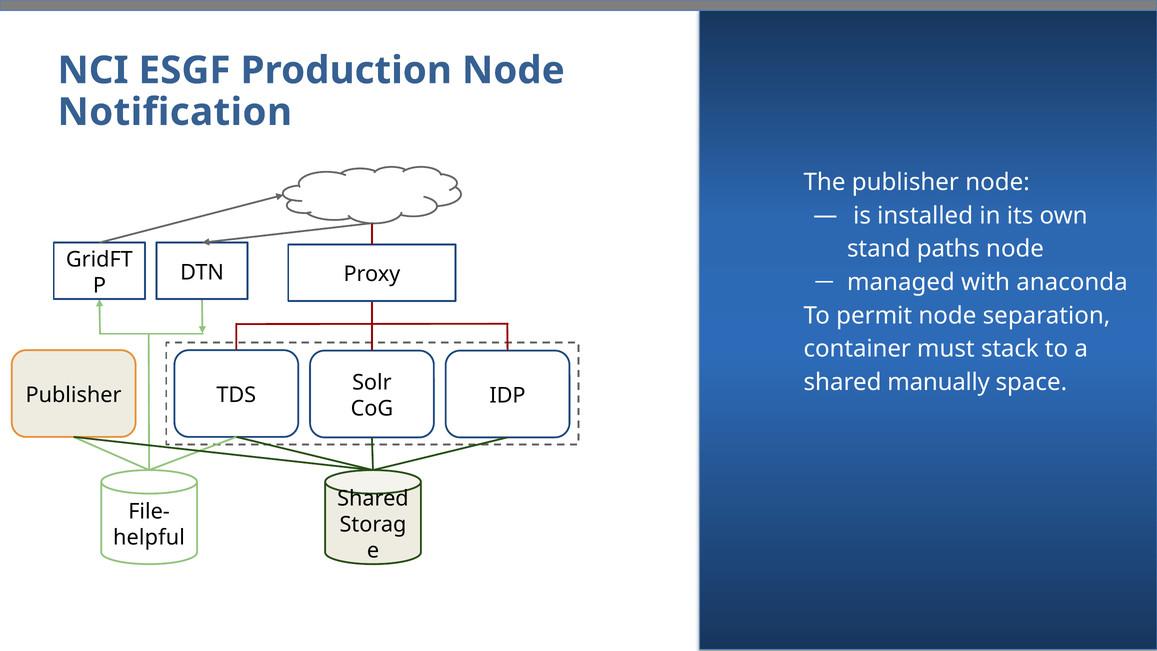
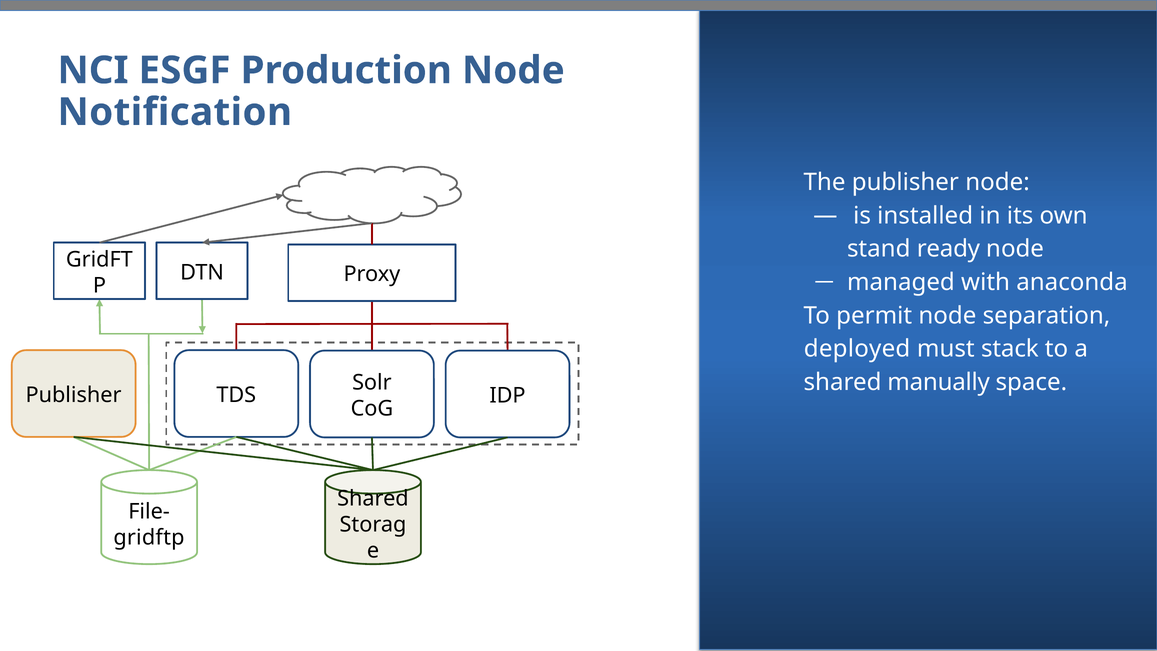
paths: paths -> ready
container: container -> deployed
helpful: helpful -> gridftp
